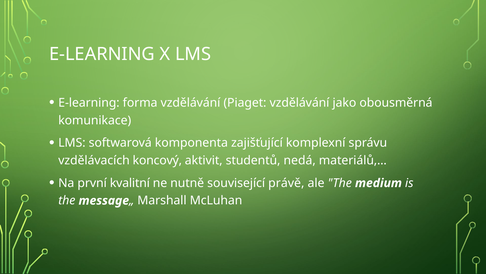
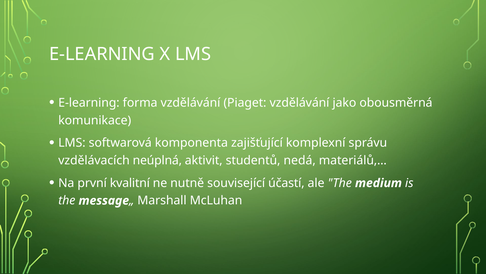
koncový: koncový -> neúplná
právě: právě -> účastí
